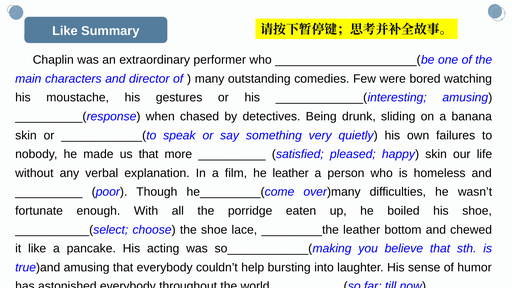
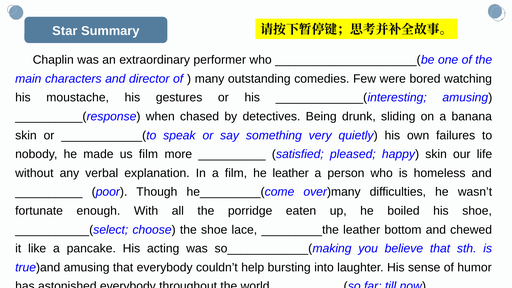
Like at (65, 31): Like -> Star
us that: that -> film
